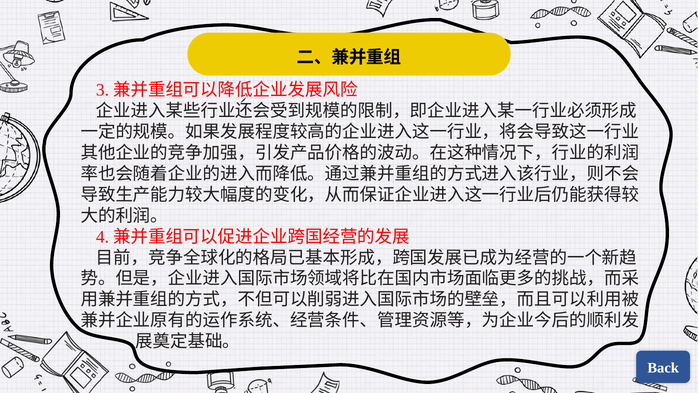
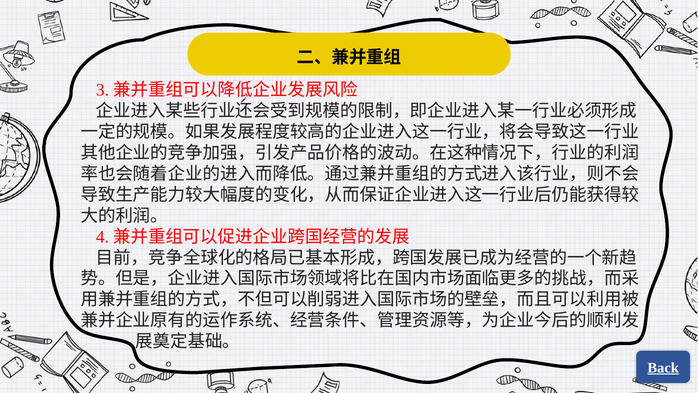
Back underline: none -> present
